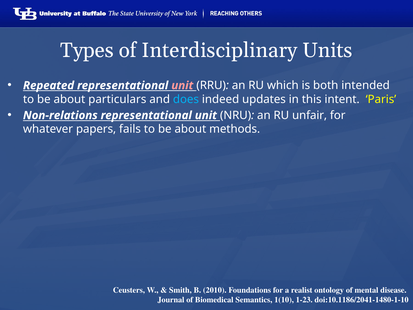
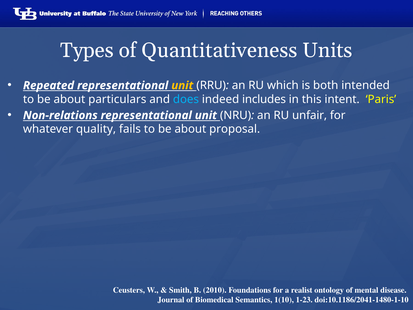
Interdisciplinary: Interdisciplinary -> Quantitativeness
unit at (182, 85) colour: pink -> yellow
updates: updates -> includes
papers: papers -> quality
methods: methods -> proposal
